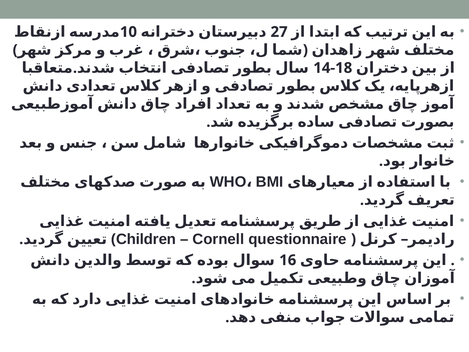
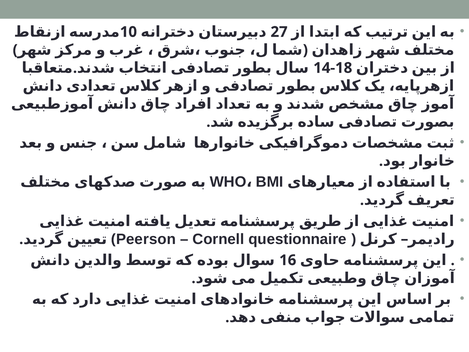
Children: Children -> Peerson
